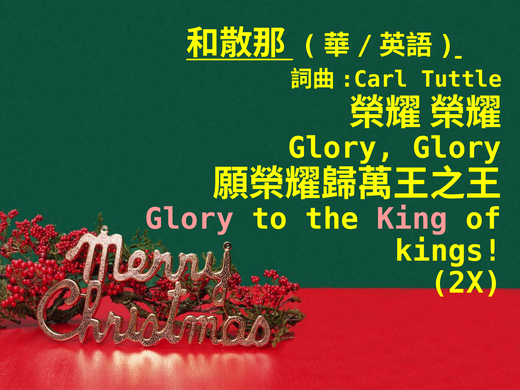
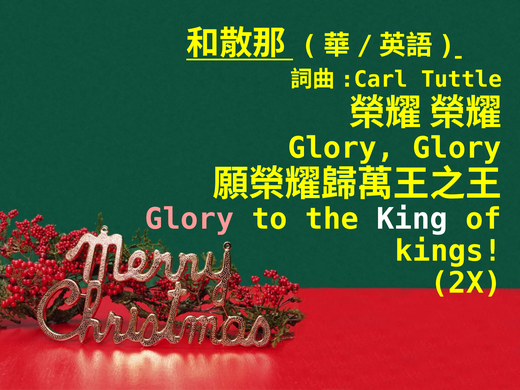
King colour: pink -> white
